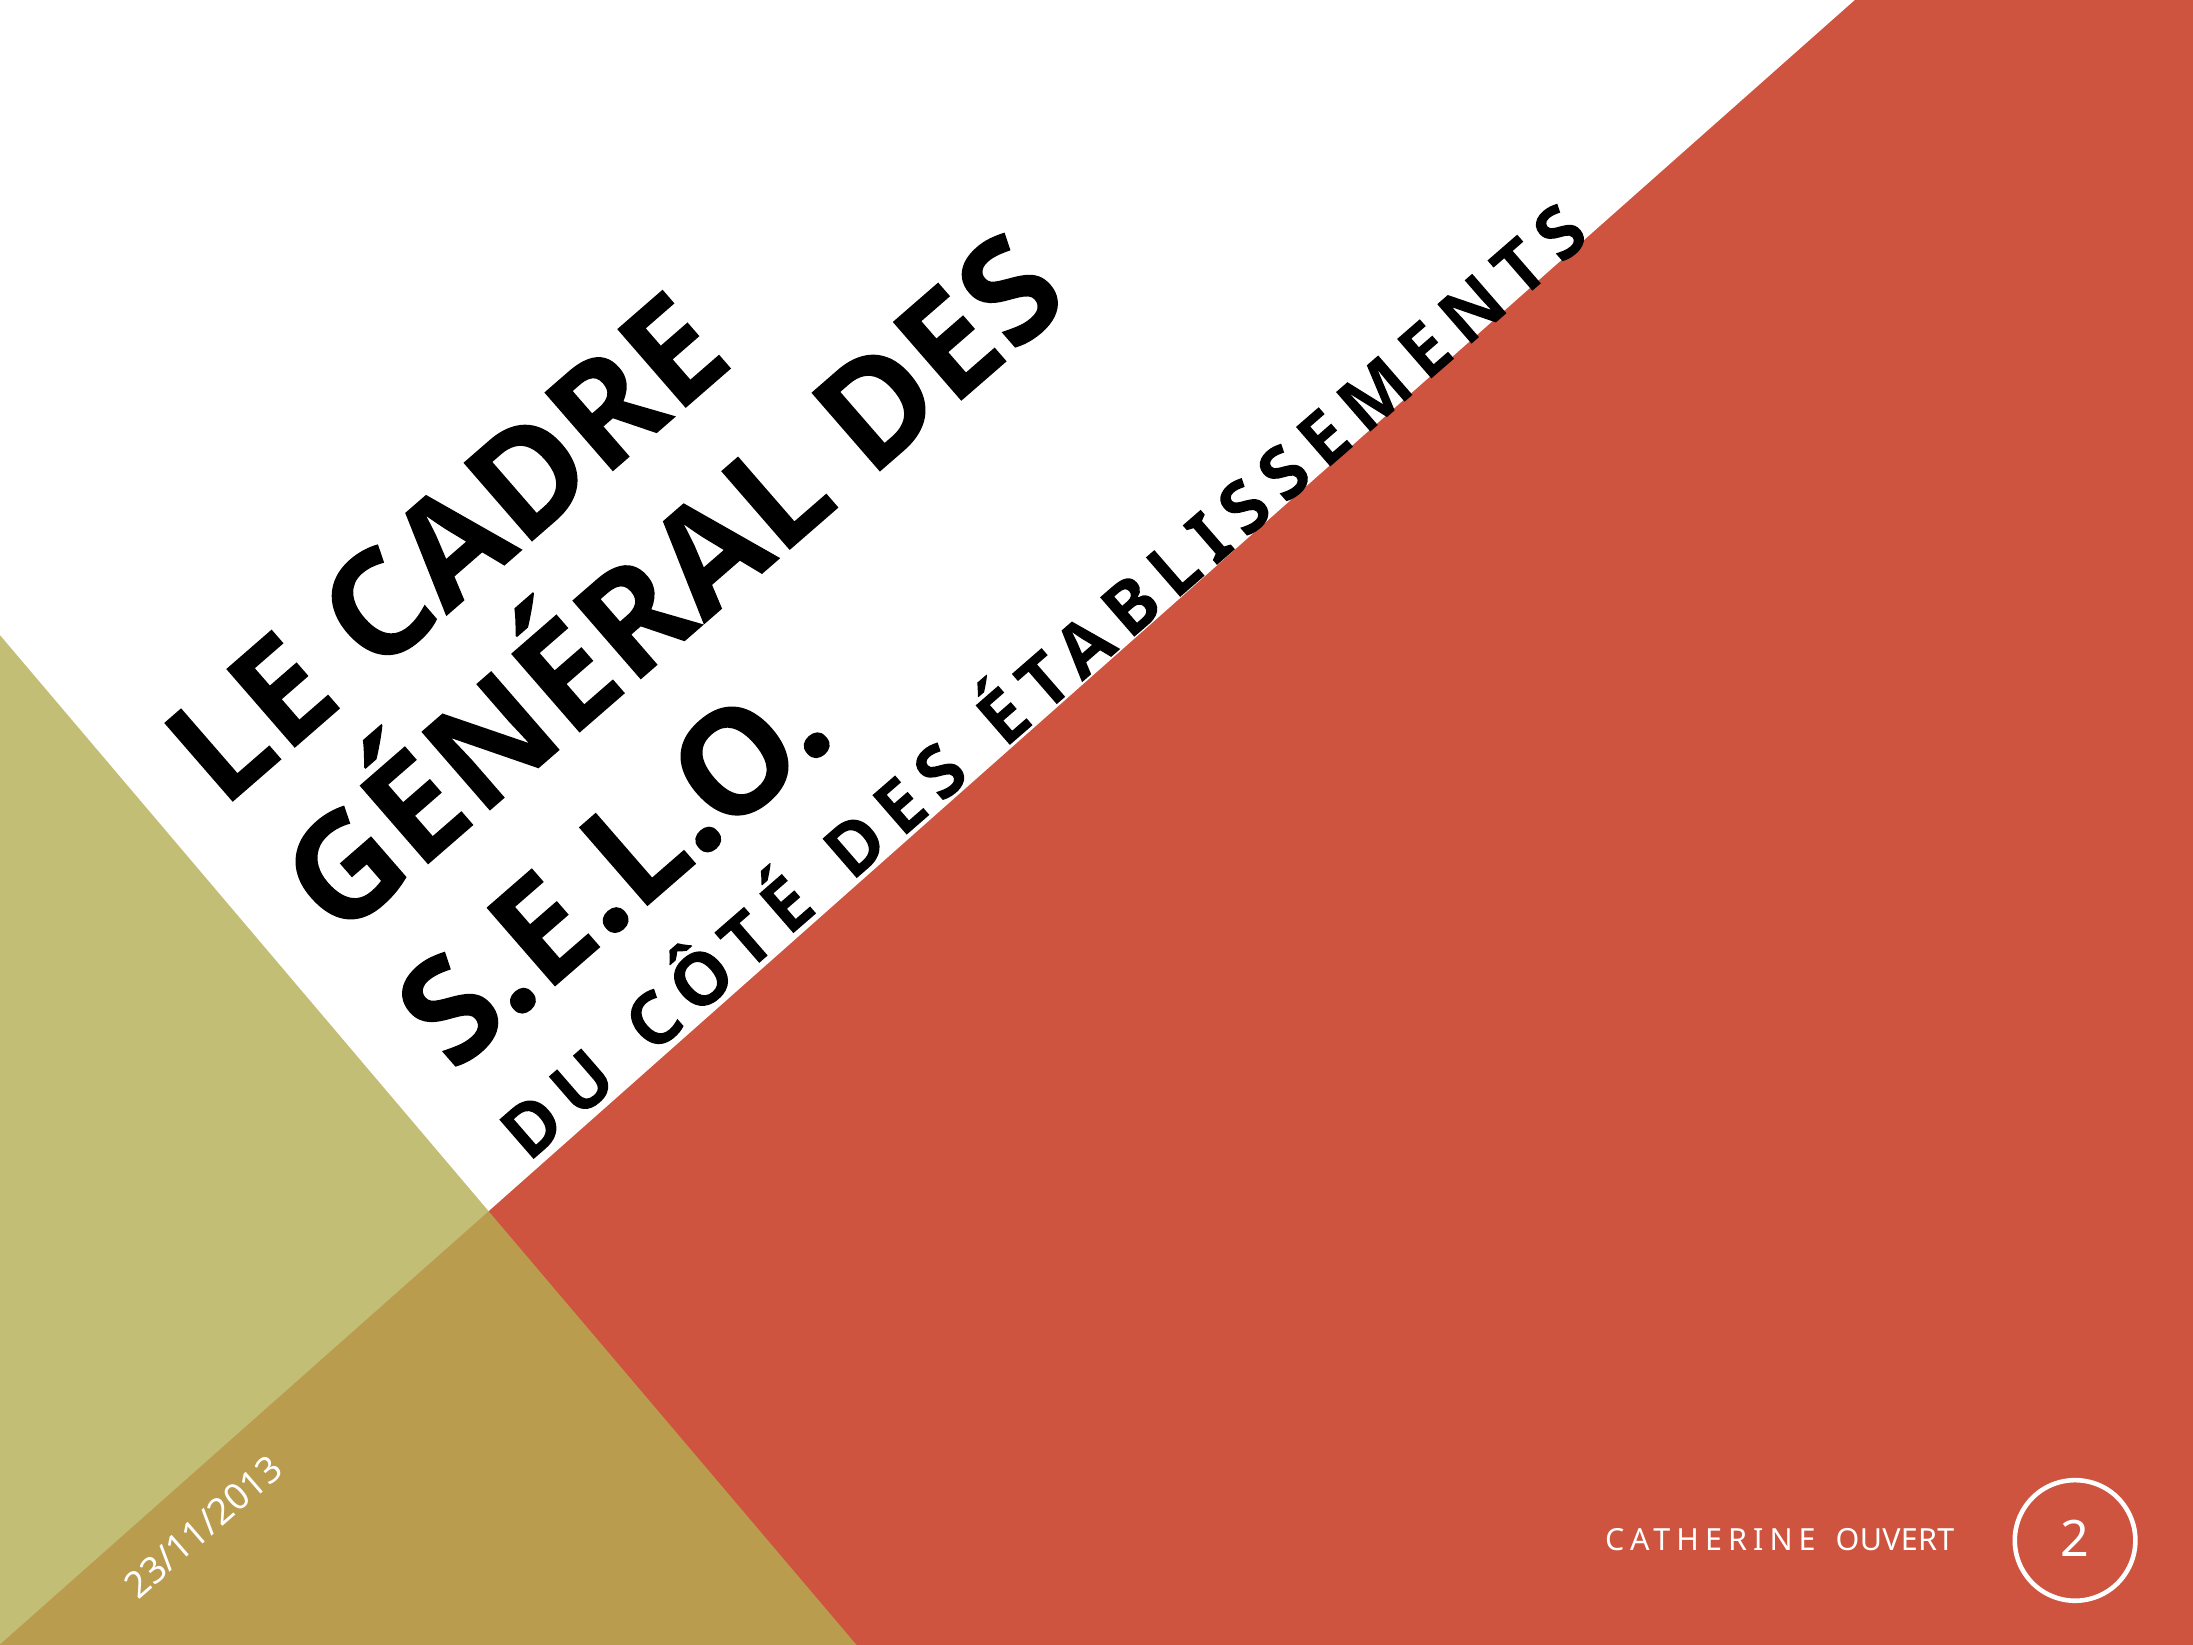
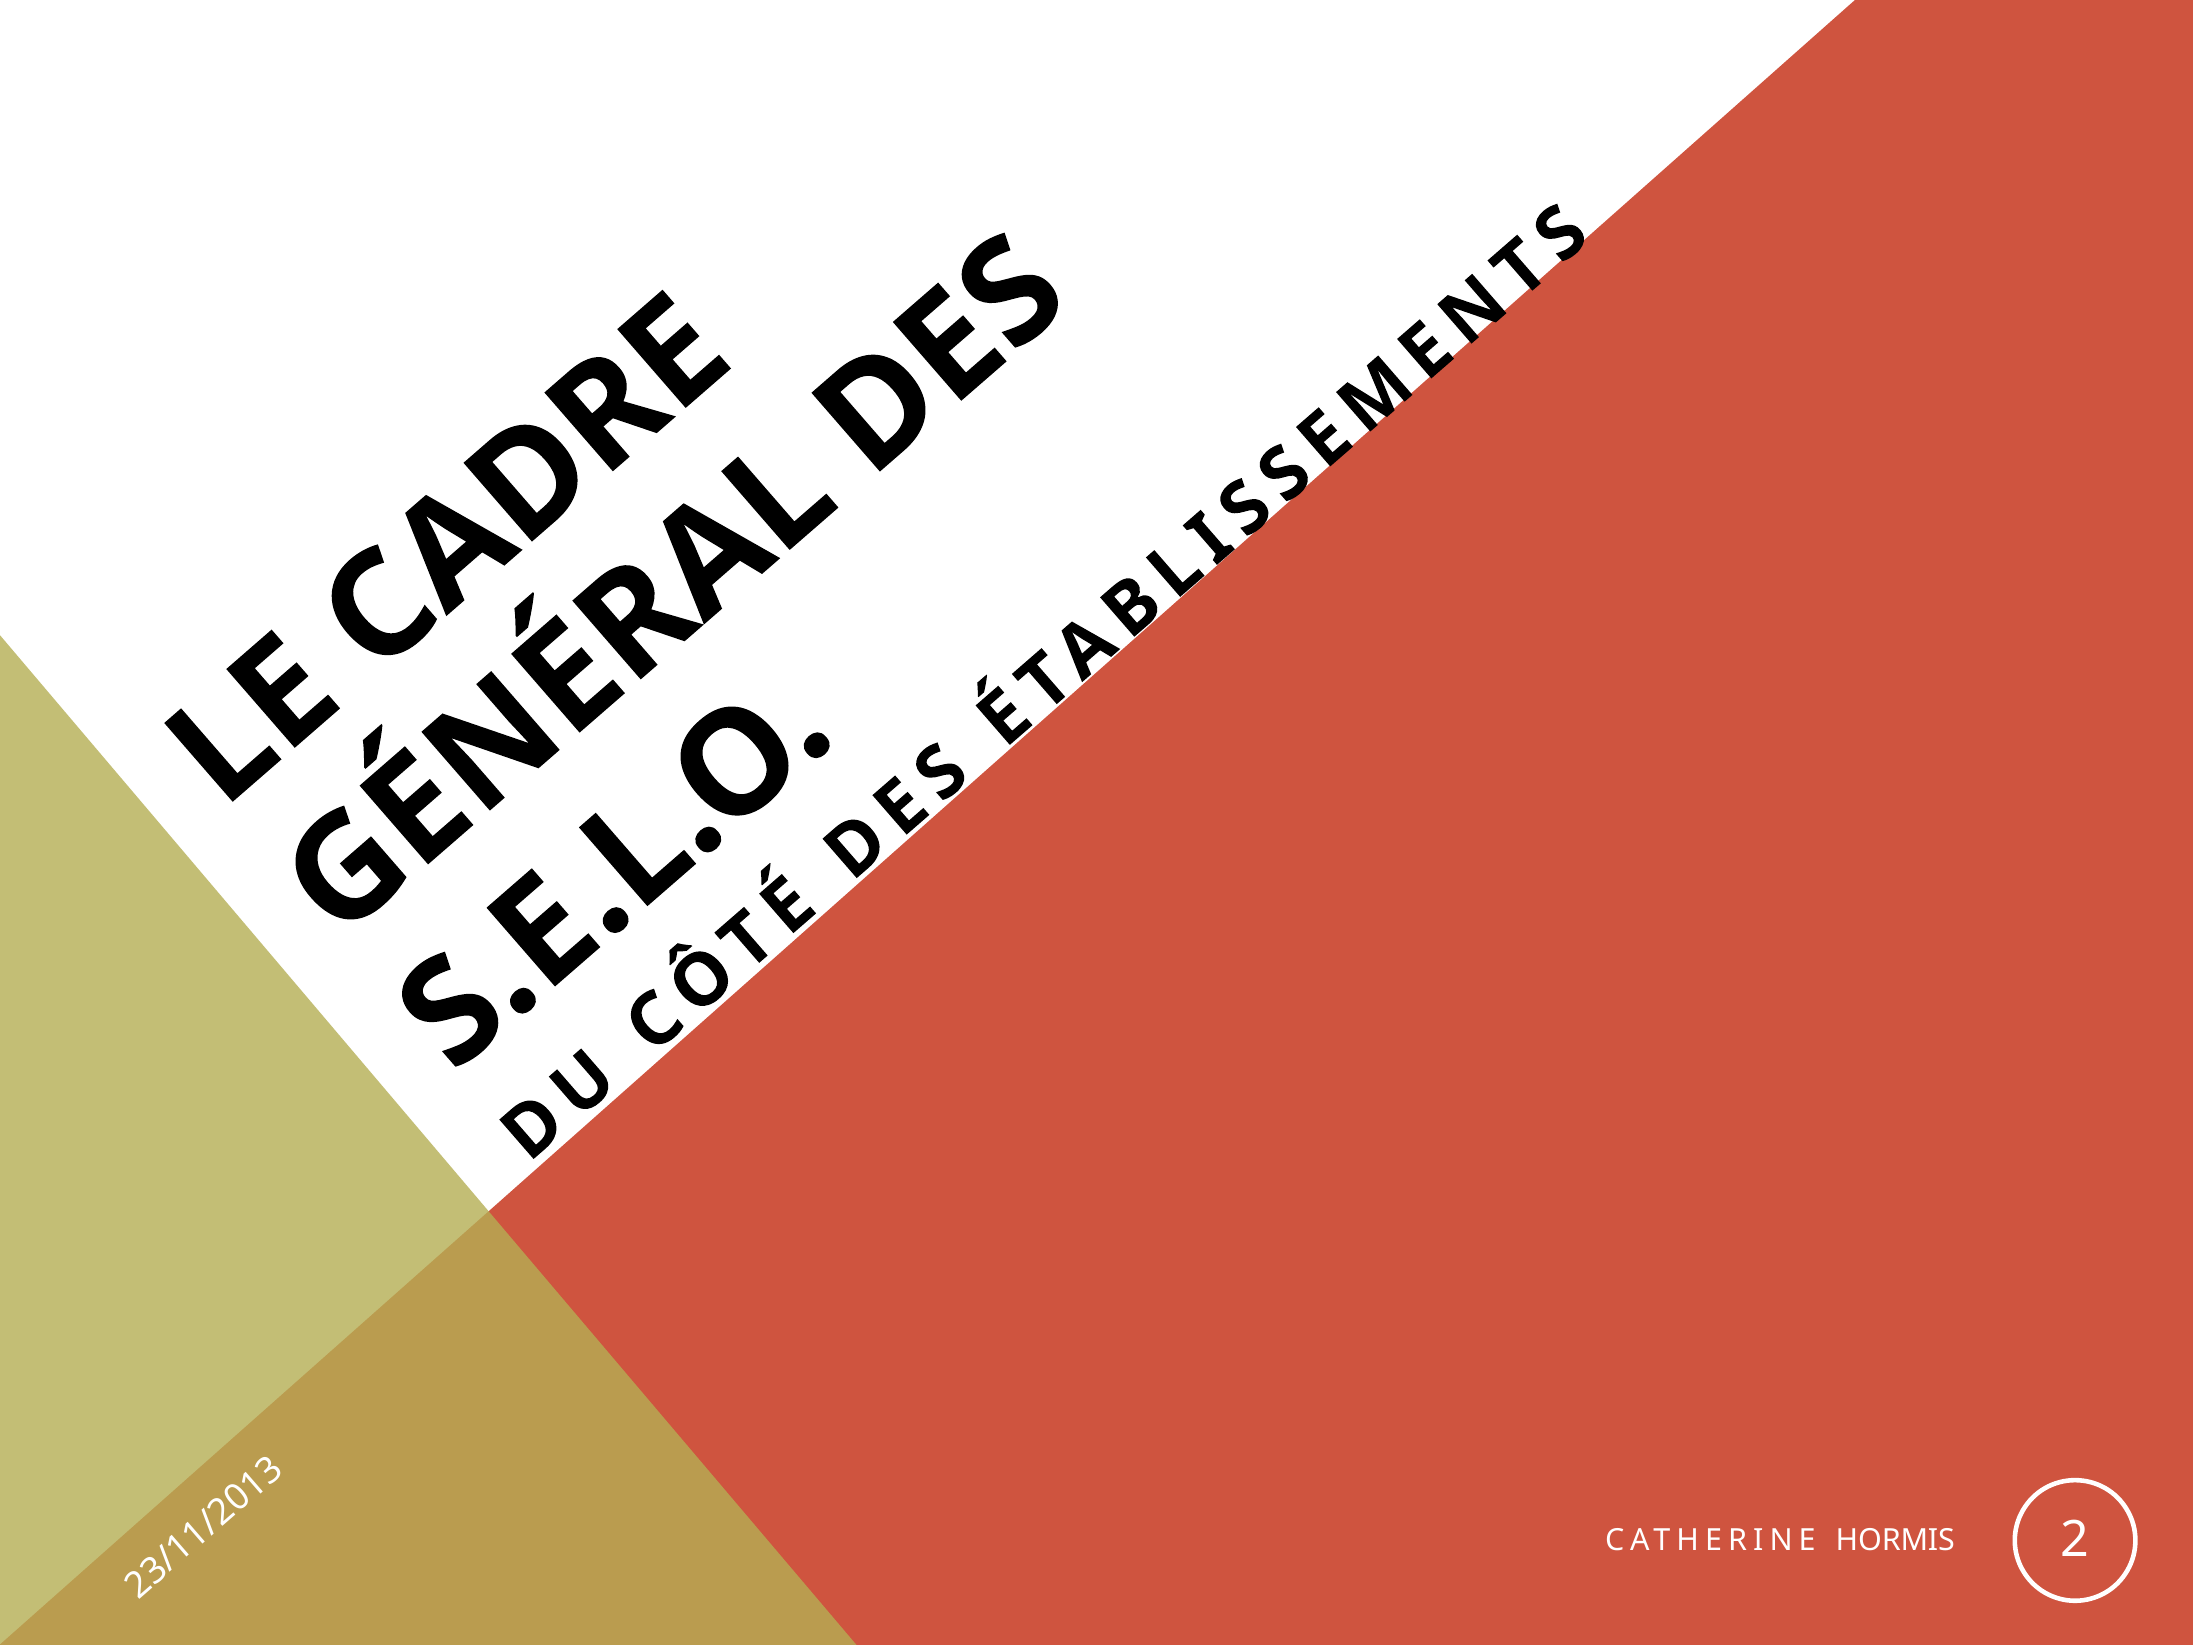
OUVERT: OUVERT -> HORMIS
